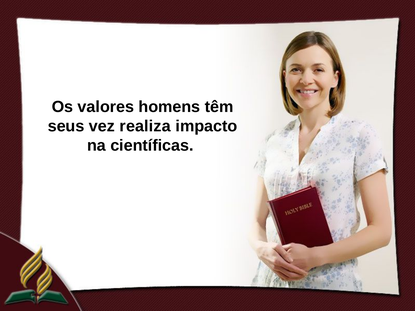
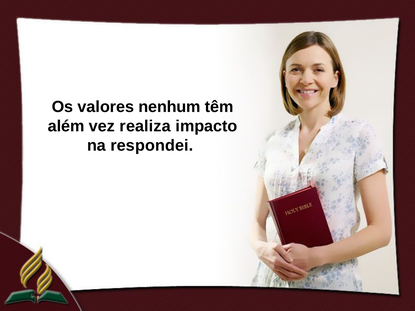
homens: homens -> nenhum
seus: seus -> além
científicas: científicas -> respondei
